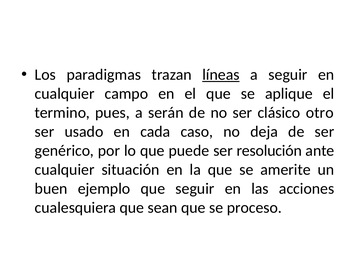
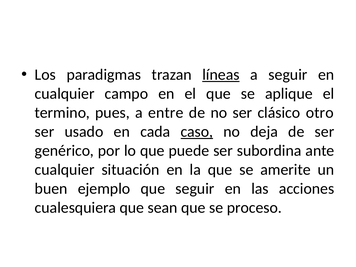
serán: serán -> entre
caso underline: none -> present
resolución: resolución -> subordina
